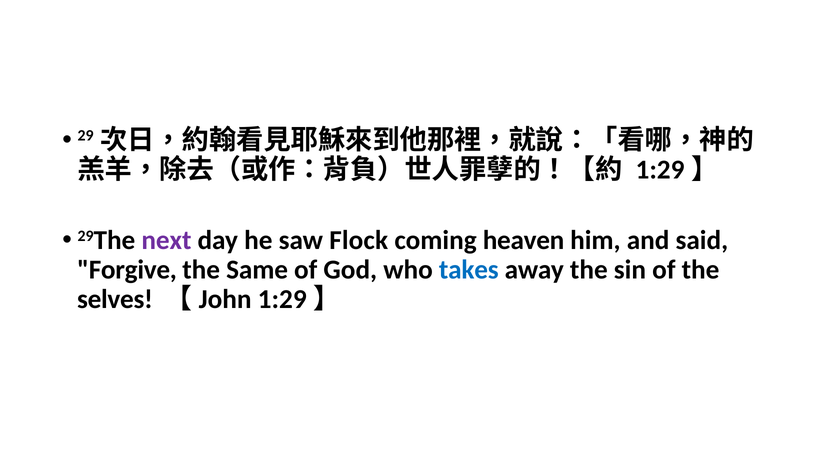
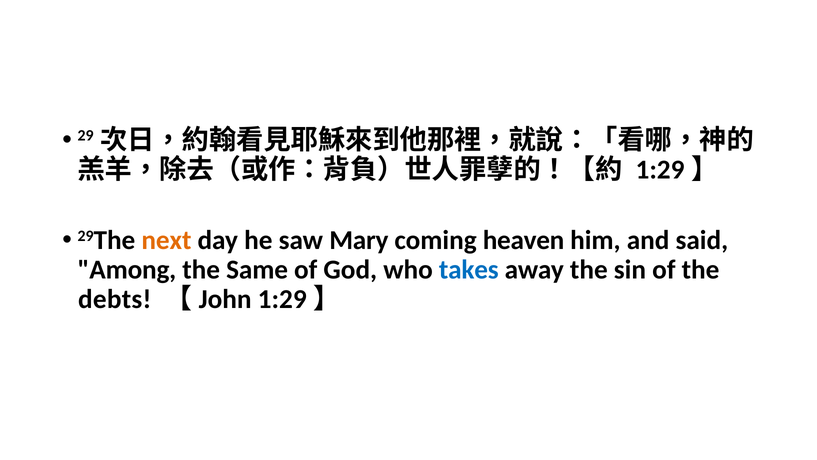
next colour: purple -> orange
Flock: Flock -> Mary
Forgive: Forgive -> Among
selves: selves -> debts
